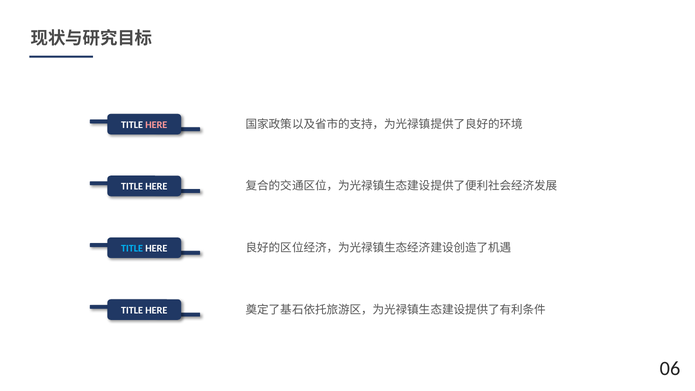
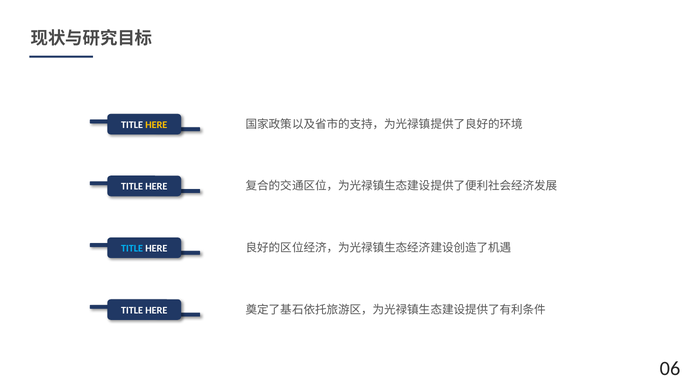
HERE at (156, 125) colour: pink -> yellow
